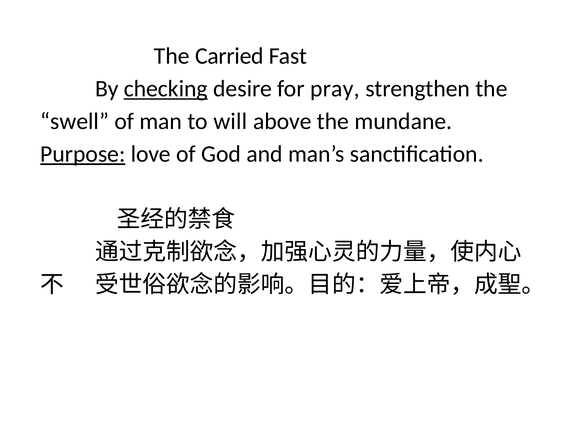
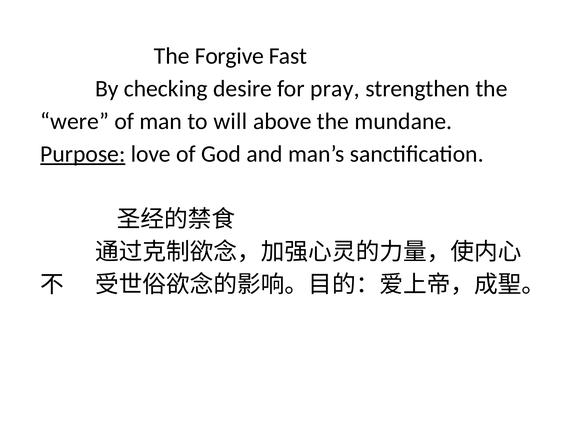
Carried: Carried -> Forgive
checking underline: present -> none
swell: swell -> were
